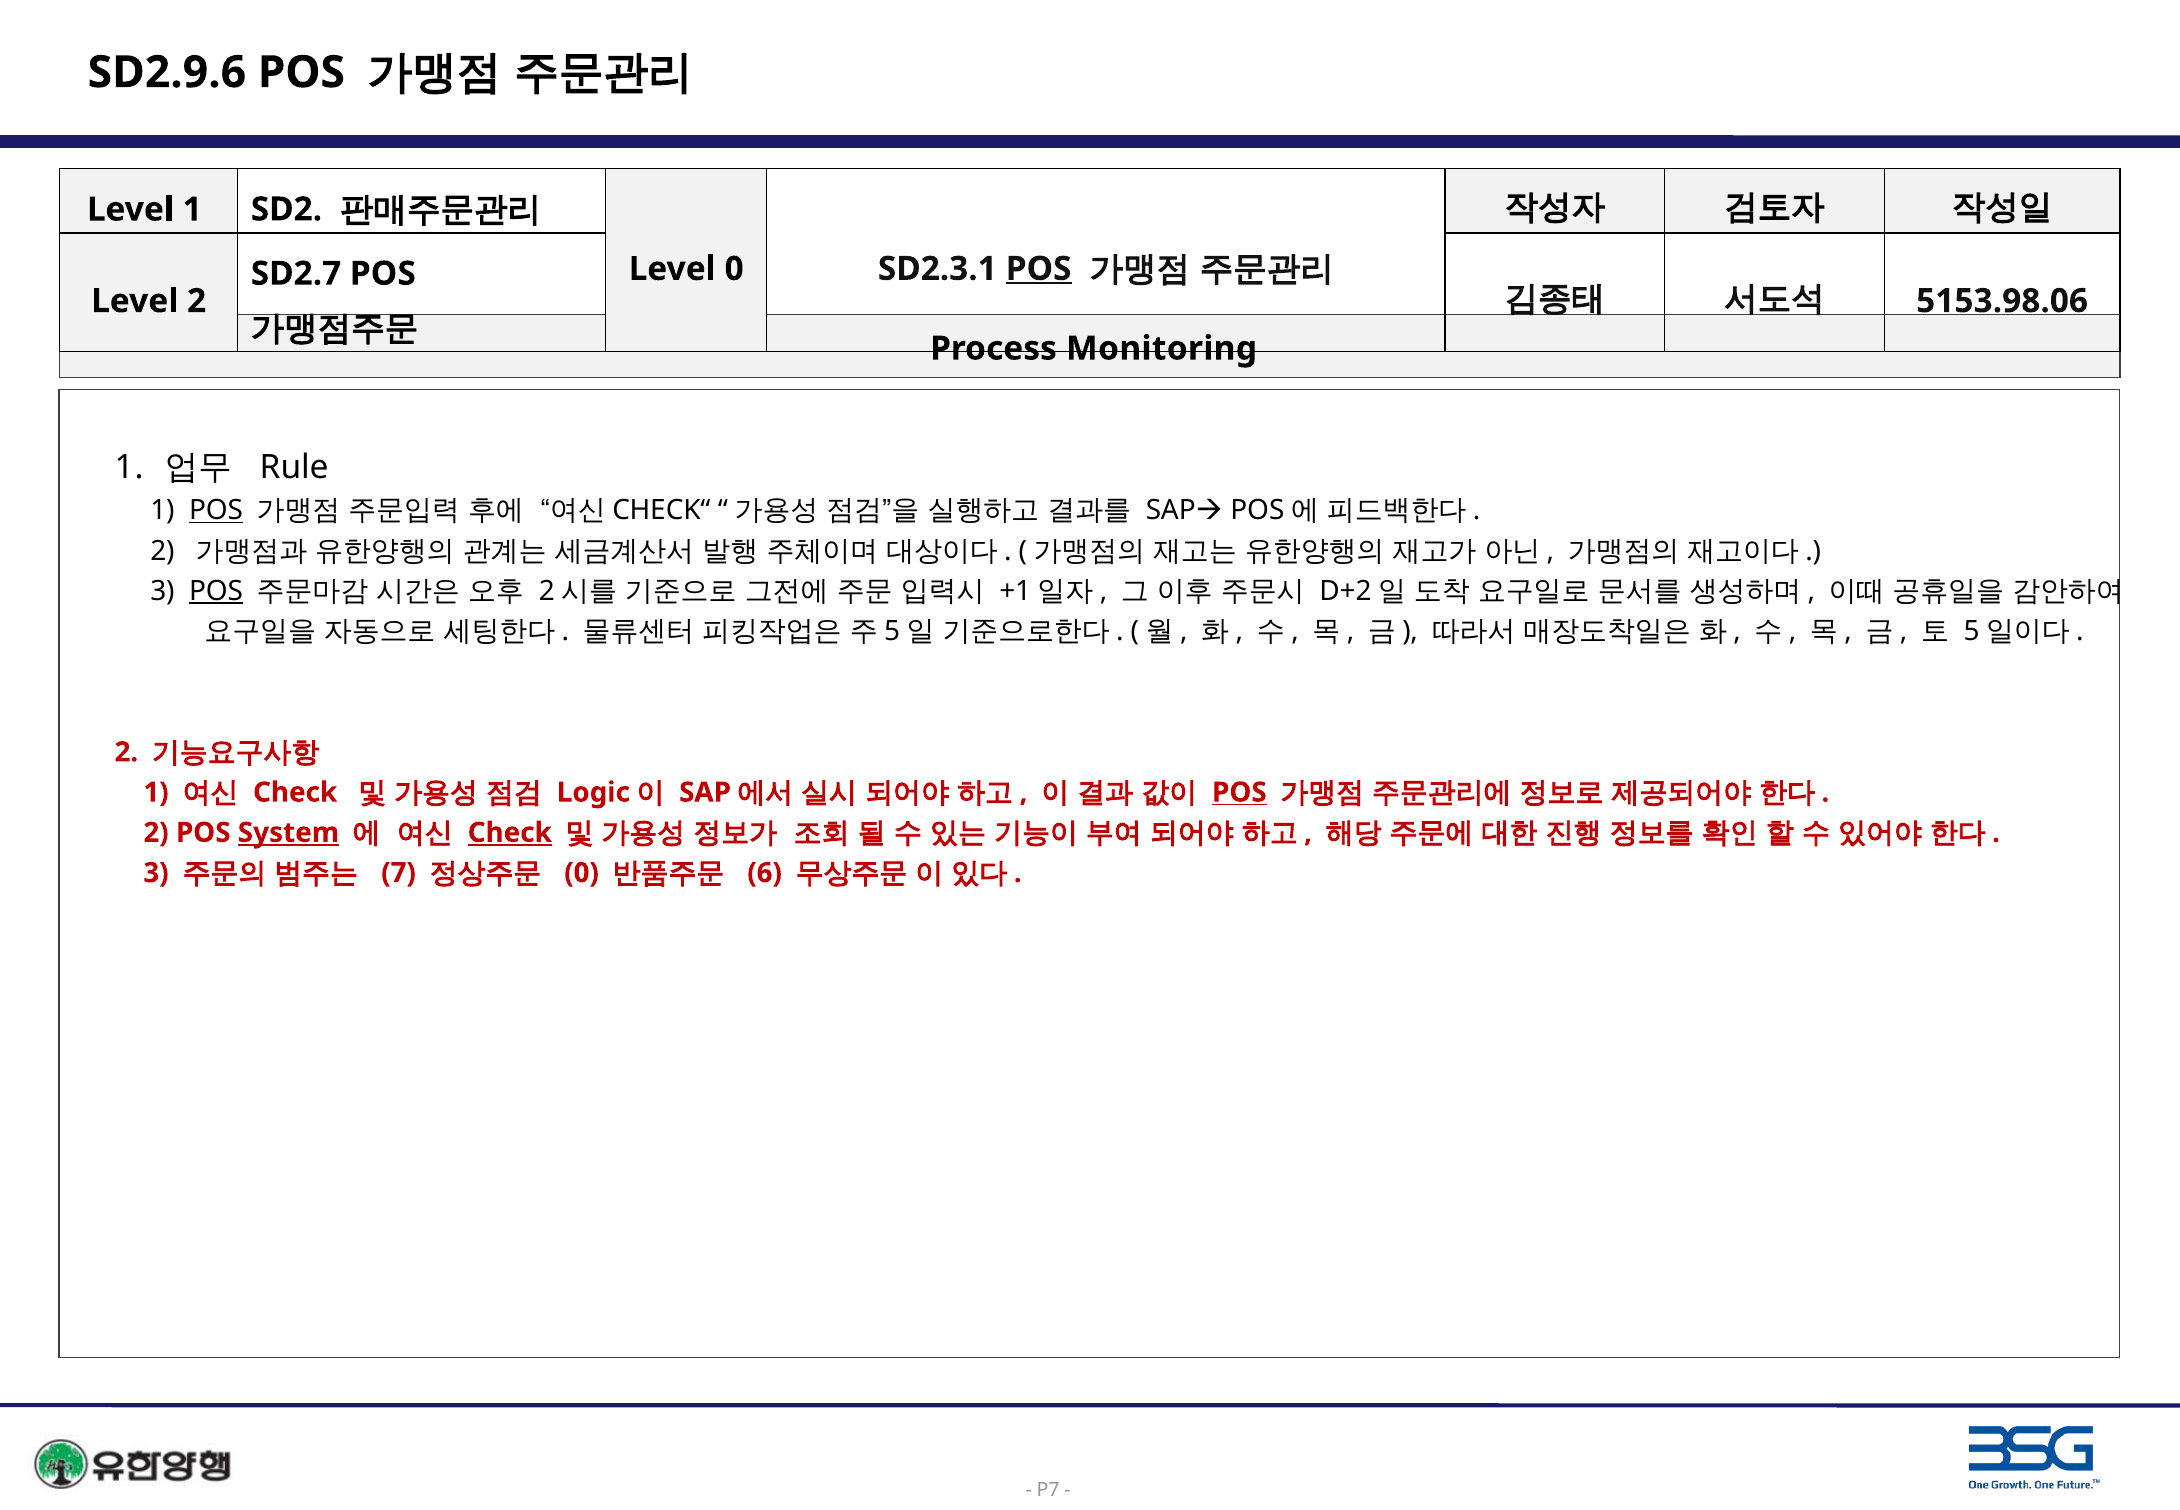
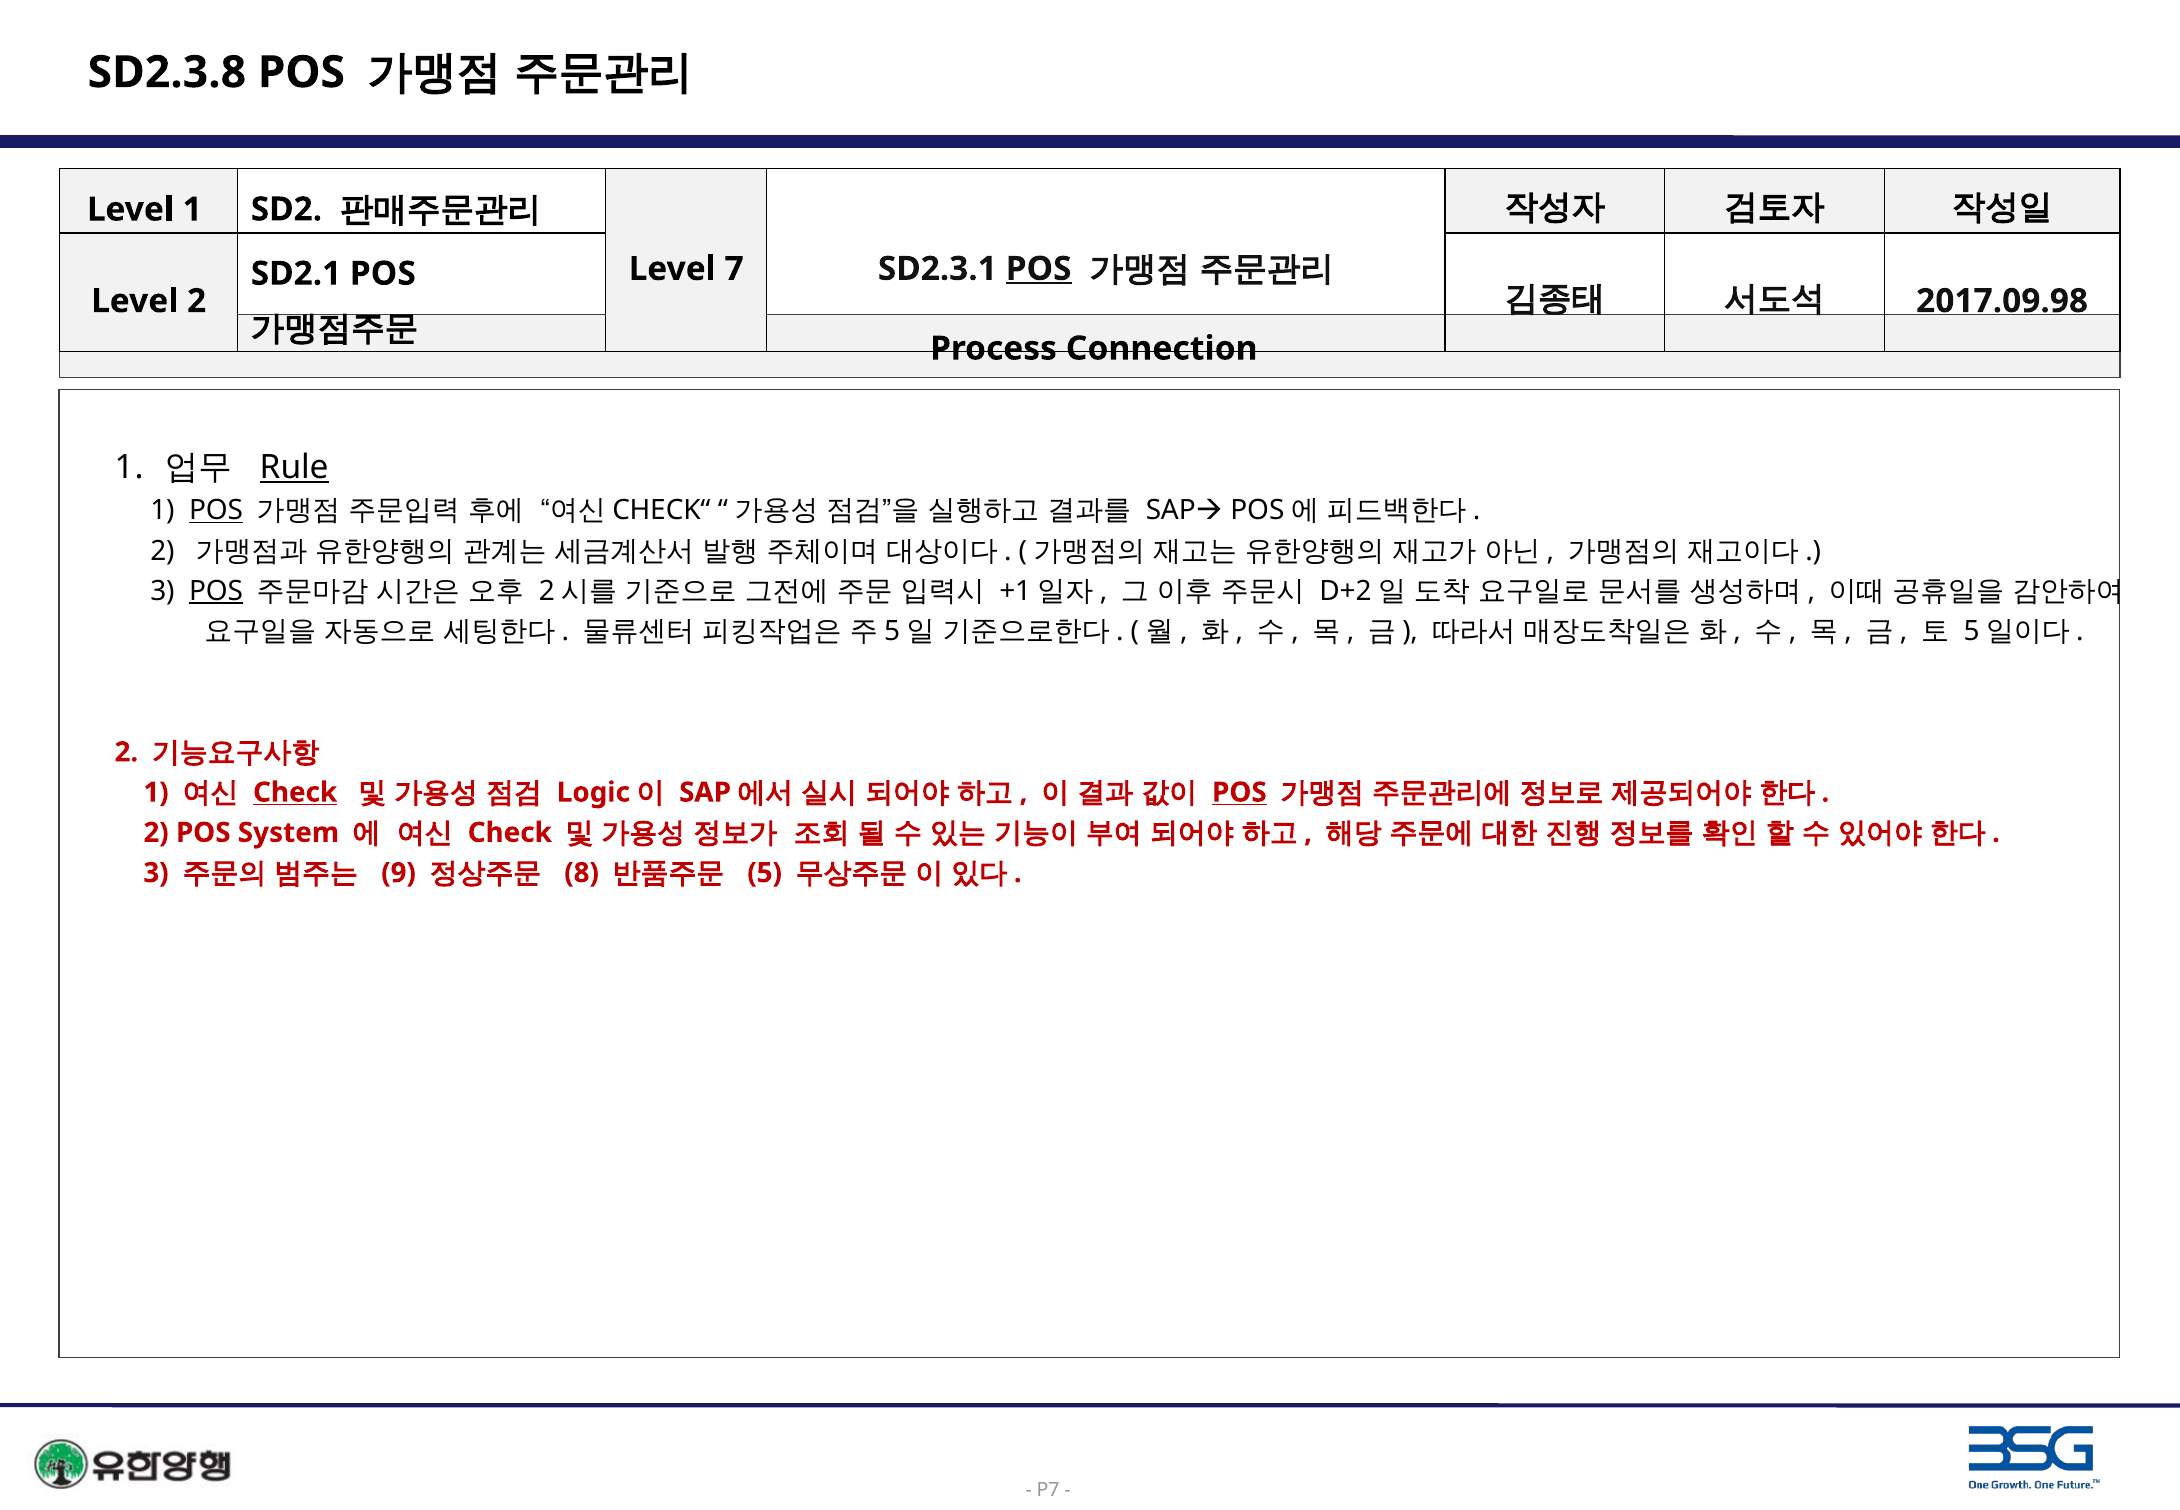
SD2.9.6: SD2.9.6 -> SD2.3.8
Level 0: 0 -> 7
SD2.7: SD2.7 -> SD2.1
5153.98.06: 5153.98.06 -> 2017.09.98
Monitoring: Monitoring -> Connection
Rule underline: none -> present
Check at (295, 792) underline: none -> present
System underline: present -> none
Check at (510, 832) underline: present -> none
7: 7 -> 9
0 at (582, 873): 0 -> 8
6: 6 -> 5
